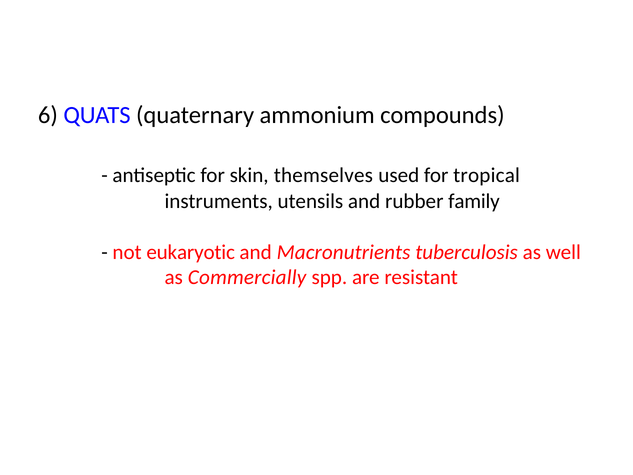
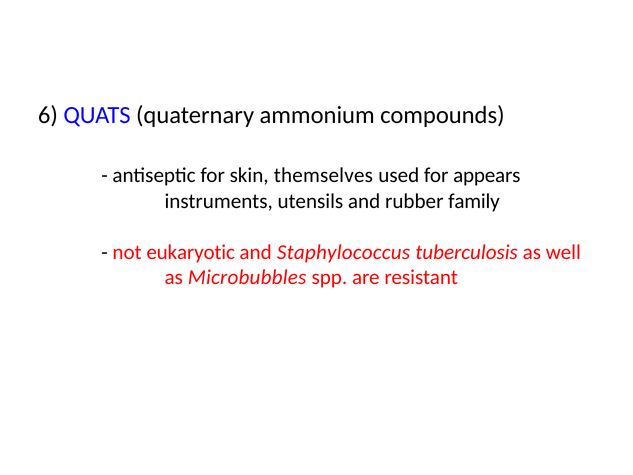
tropical: tropical -> appears
Macronutrients: Macronutrients -> Staphylococcus
Commercially: Commercially -> Microbubbles
